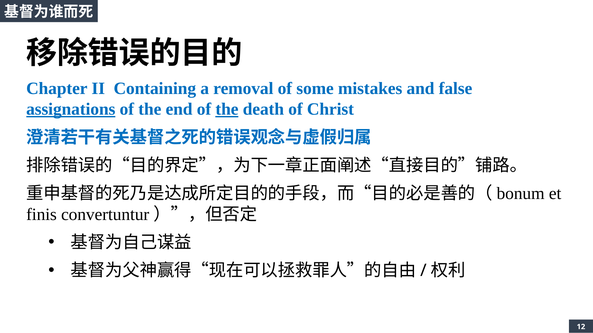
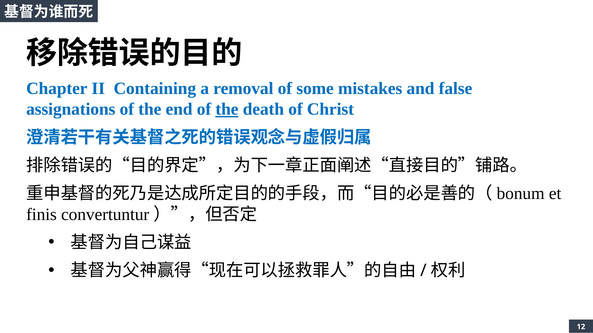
assignations underline: present -> none
